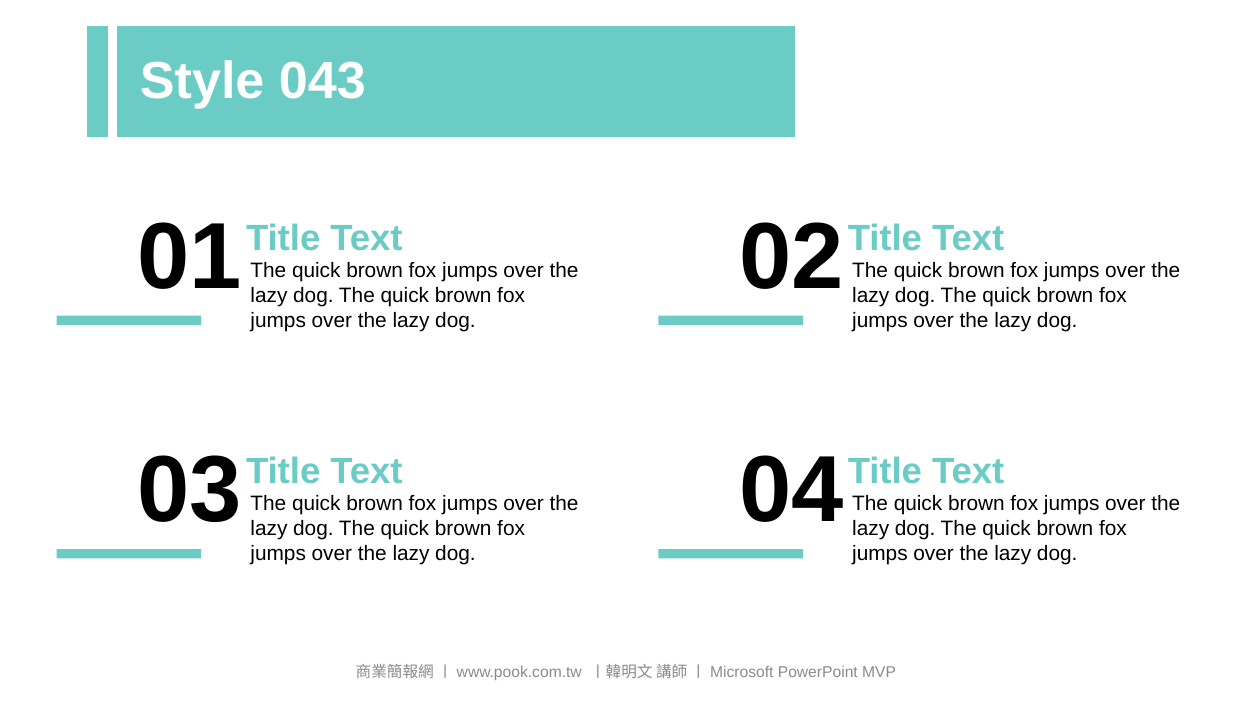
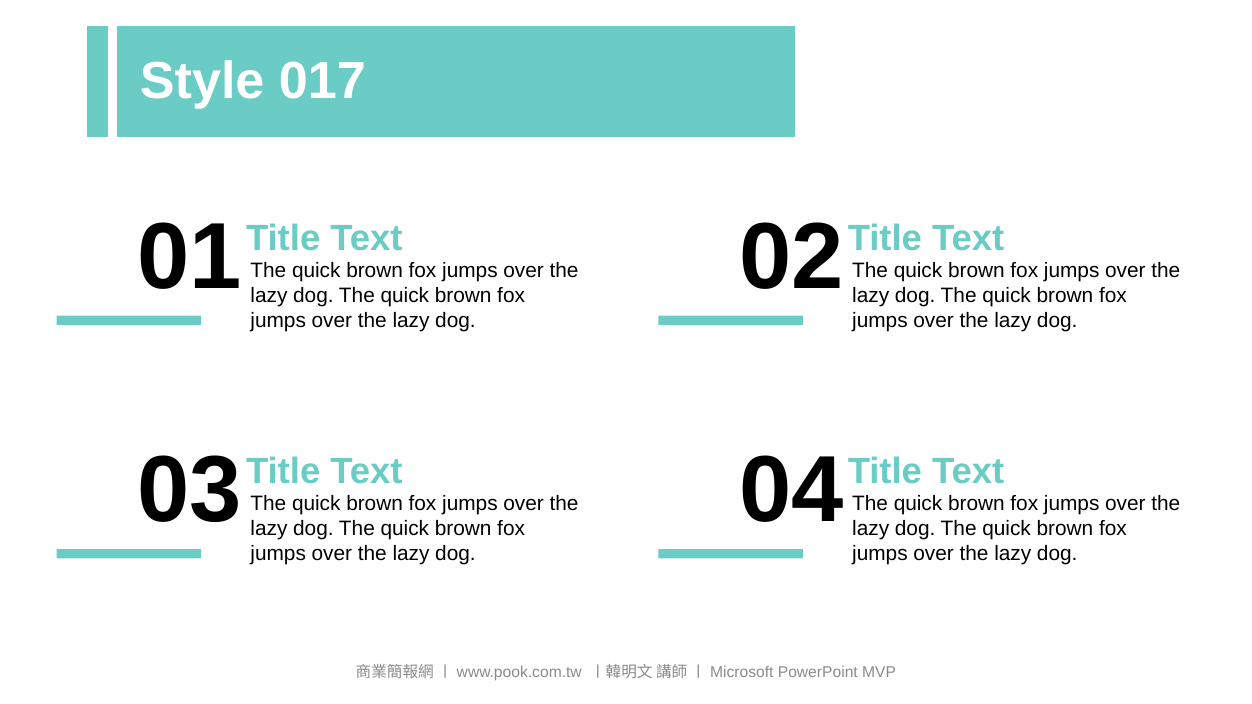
043: 043 -> 017
